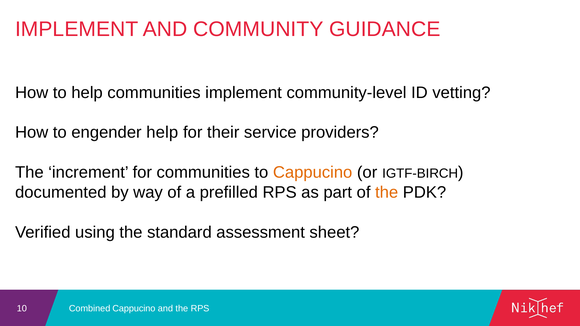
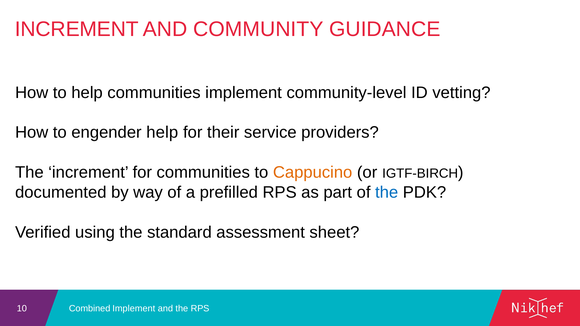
IMPLEMENT at (77, 29): IMPLEMENT -> INCREMENT
the at (387, 192) colour: orange -> blue
Combined Cappucino: Cappucino -> Implement
